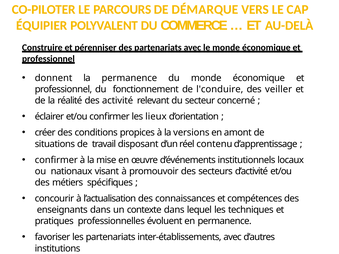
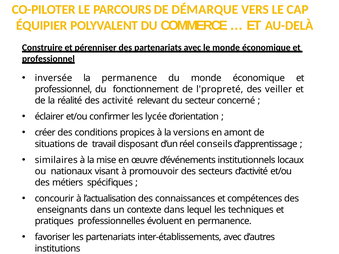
donnent: donnent -> inversée
l'conduire: l'conduire -> l'propreté
lieux: lieux -> lycée
contenu: contenu -> conseils
confirmer at (56, 160): confirmer -> similaires
